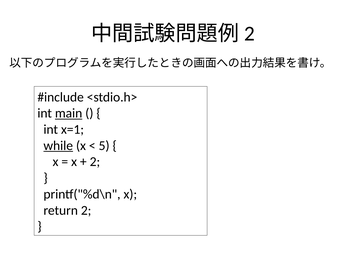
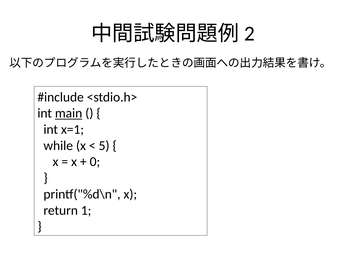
while underline: present -> none
2 at (95, 161): 2 -> 0
return 2: 2 -> 1
